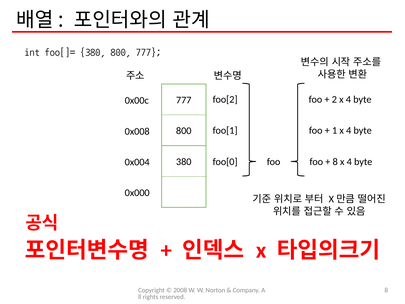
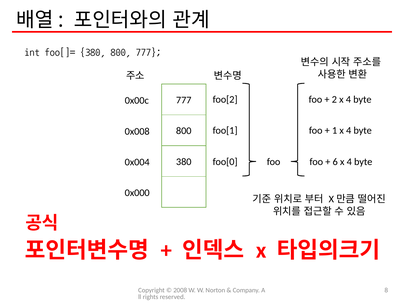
8 at (335, 162): 8 -> 6
